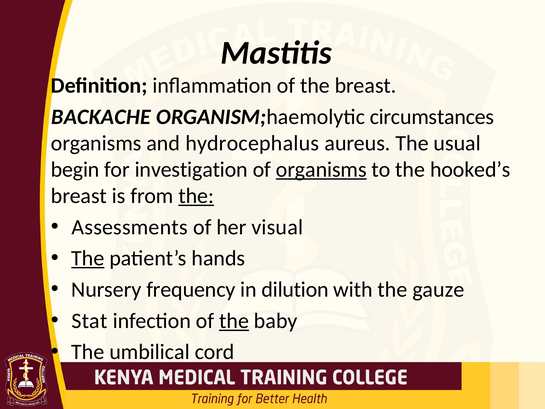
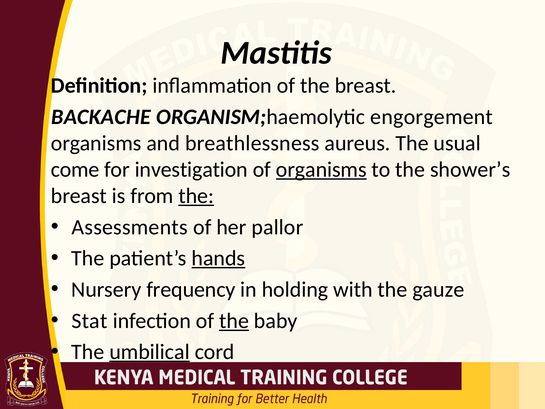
circumstances: circumstances -> engorgement
hydrocephalus: hydrocephalus -> breathlessness
begin: begin -> come
hooked’s: hooked’s -> shower’s
visual: visual -> pallor
The at (88, 258) underline: present -> none
hands underline: none -> present
dilution: dilution -> holding
umbilical underline: none -> present
